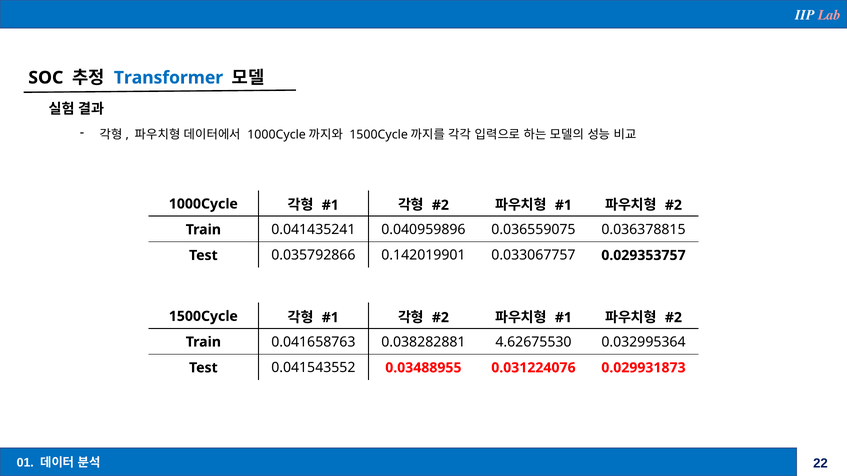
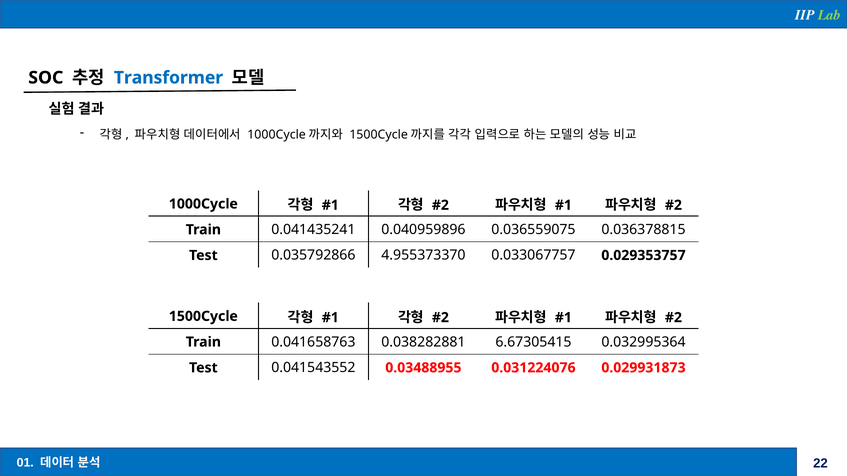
Lab colour: pink -> light green
0.142019901: 0.142019901 -> 4.955373370
4.62675530: 4.62675530 -> 6.67305415
